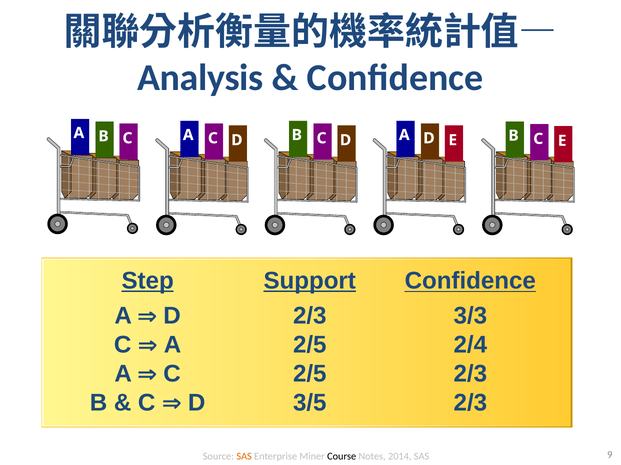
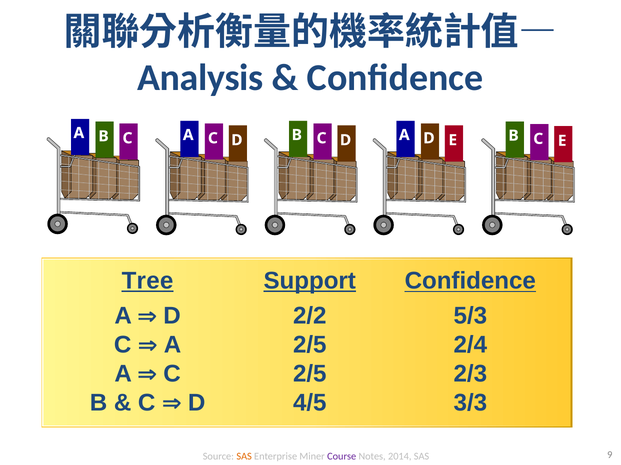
Step: Step -> Tree
2/3 at (310, 316): 2/3 -> 2/2
3/3: 3/3 -> 5/3
3/5: 3/5 -> 4/5
2/3 at (470, 403): 2/3 -> 3/3
Course colour: black -> purple
